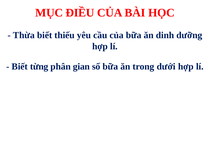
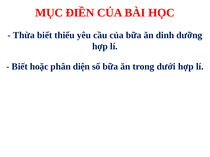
ĐIỀU: ĐIỀU -> ĐIỀN
từng: từng -> hoặc
gian: gian -> diện
